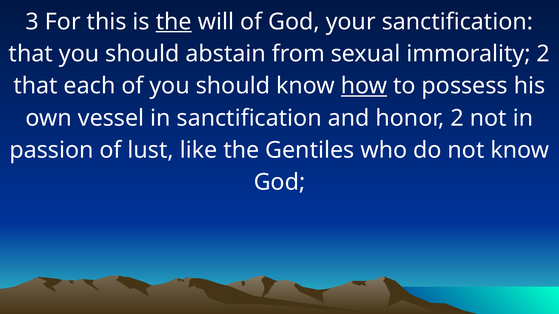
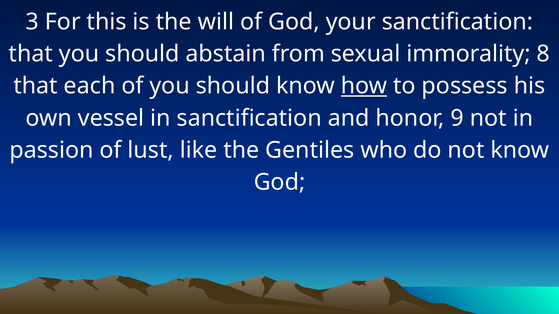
the at (174, 22) underline: present -> none
immorality 2: 2 -> 8
honor 2: 2 -> 9
